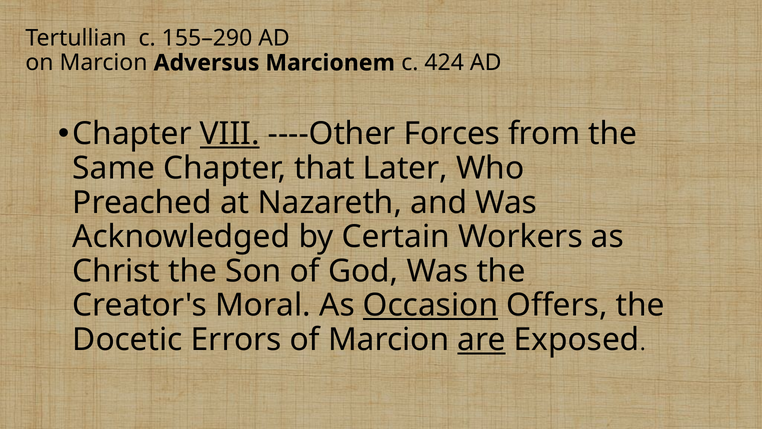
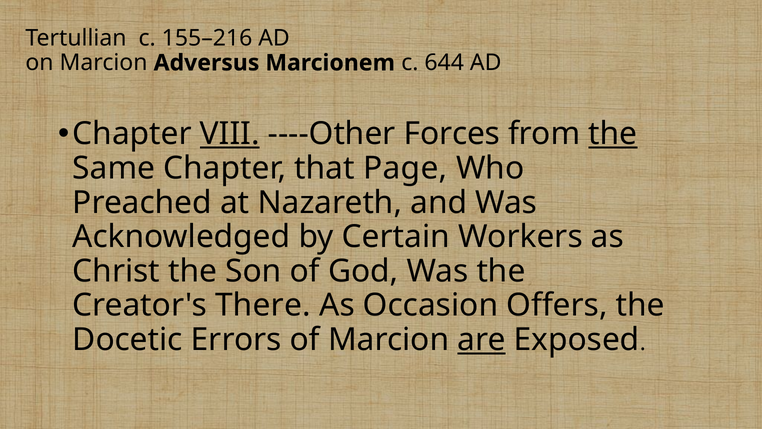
155–290: 155–290 -> 155–216
424: 424 -> 644
the at (613, 134) underline: none -> present
Later: Later -> Page
Moral: Moral -> There
Occasion underline: present -> none
